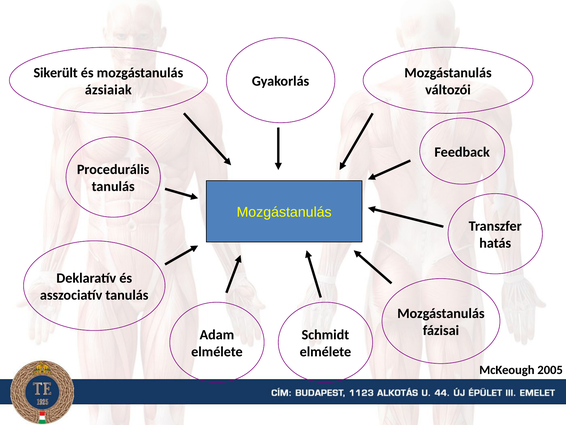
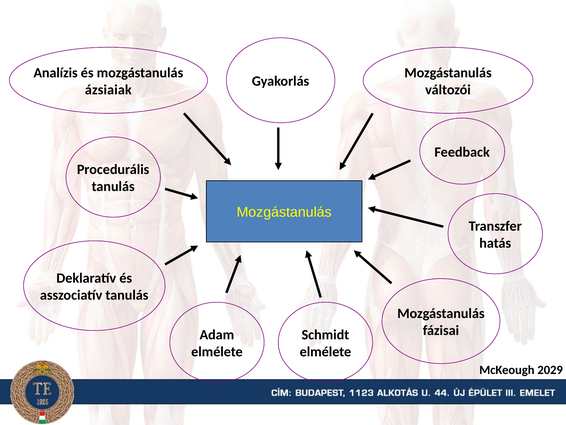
Sikerült: Sikerült -> Analízis
2005: 2005 -> 2029
